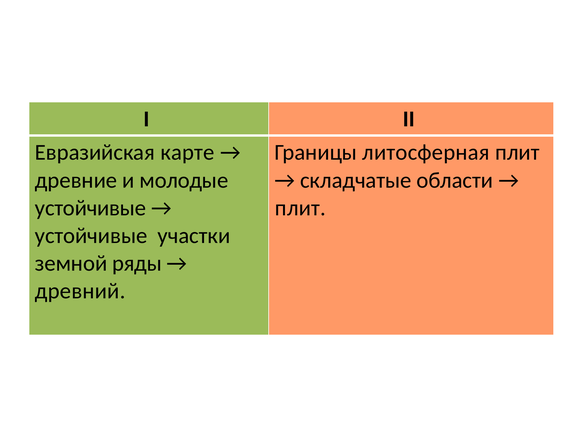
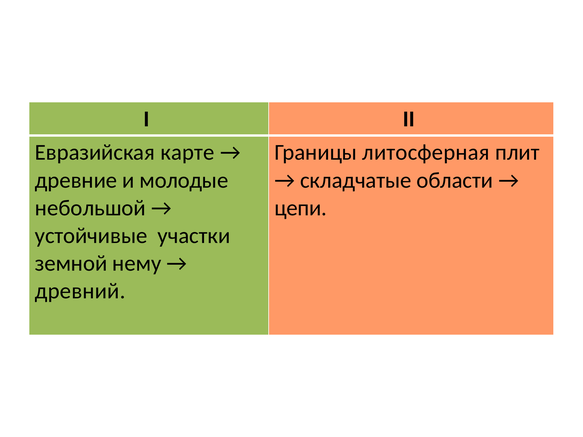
устойчивые at (91, 208): устойчивые -> небольшой
плит at (300, 208): плит -> цепи
ряды: ряды -> нему
